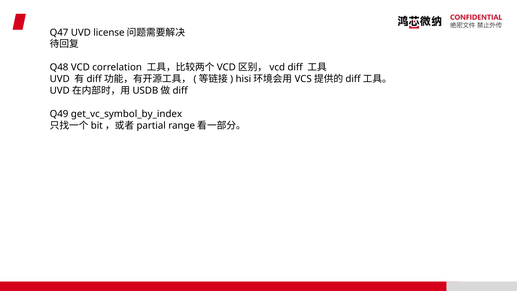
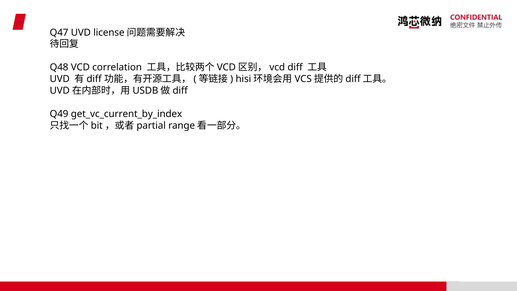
get_vc_symbol_by_index: get_vc_symbol_by_index -> get_vc_current_by_index
